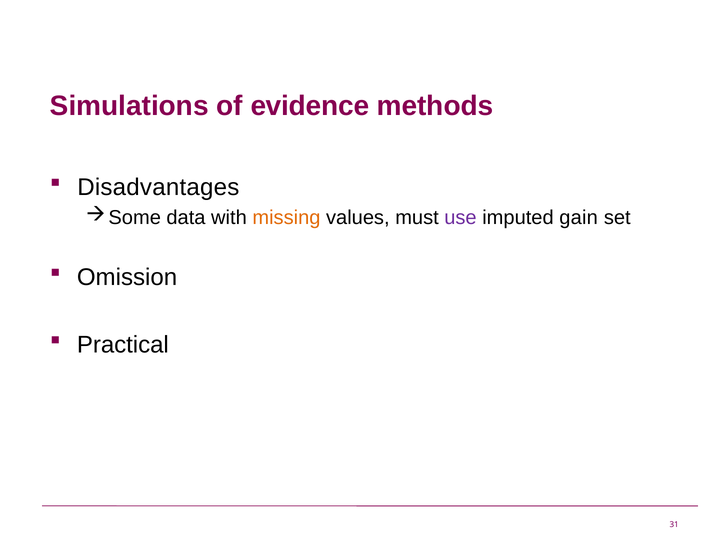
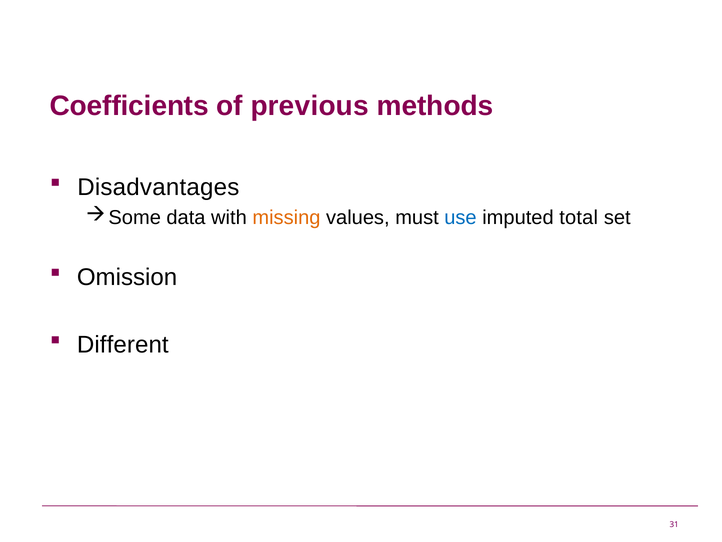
Simulations: Simulations -> Coefficients
evidence: evidence -> previous
use colour: purple -> blue
gain: gain -> total
Practical: Practical -> Different
